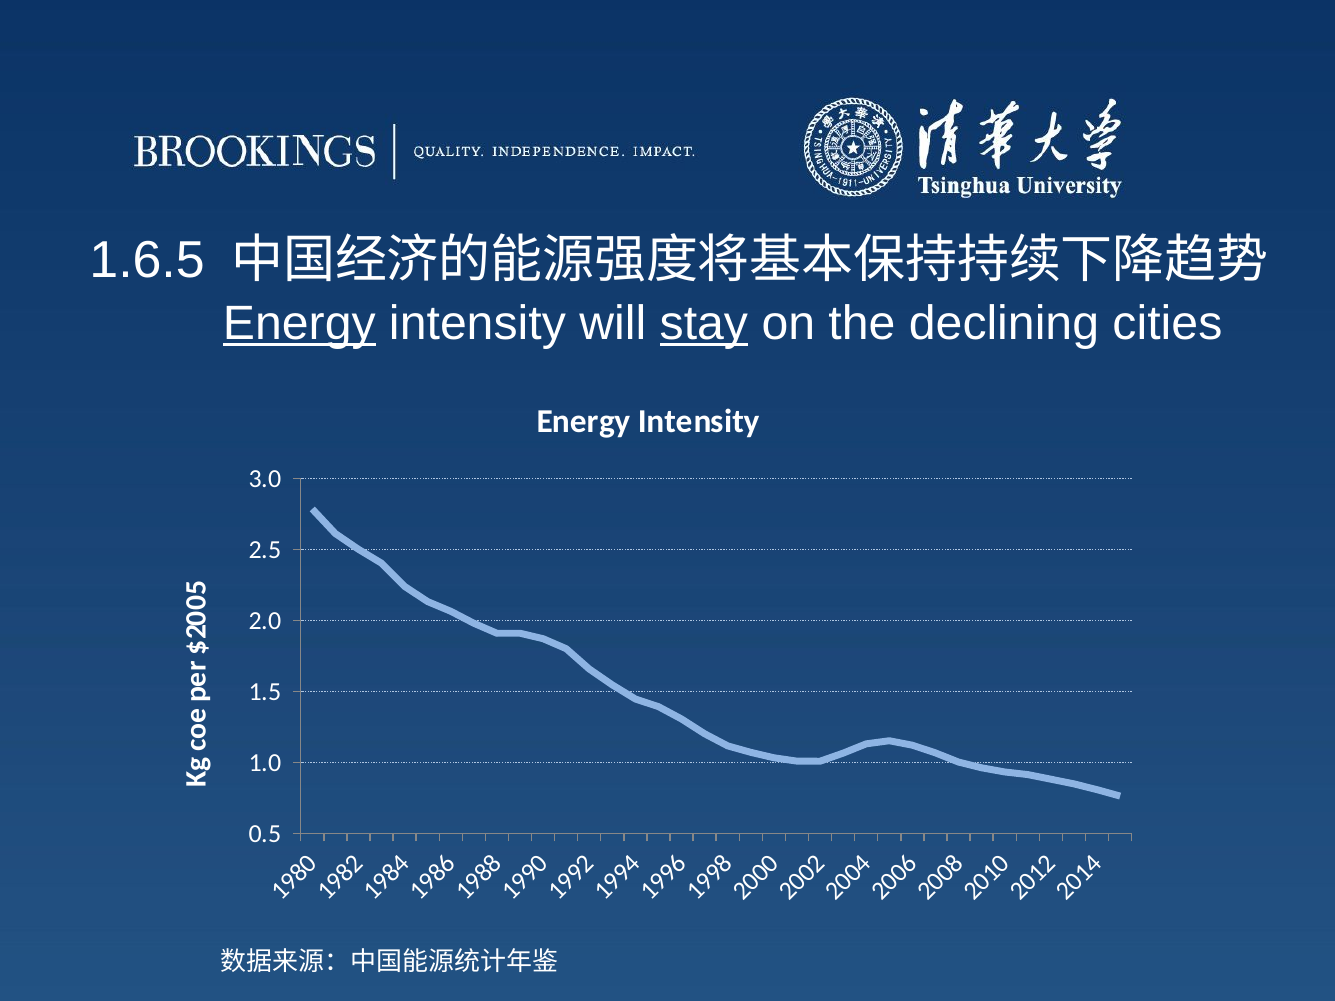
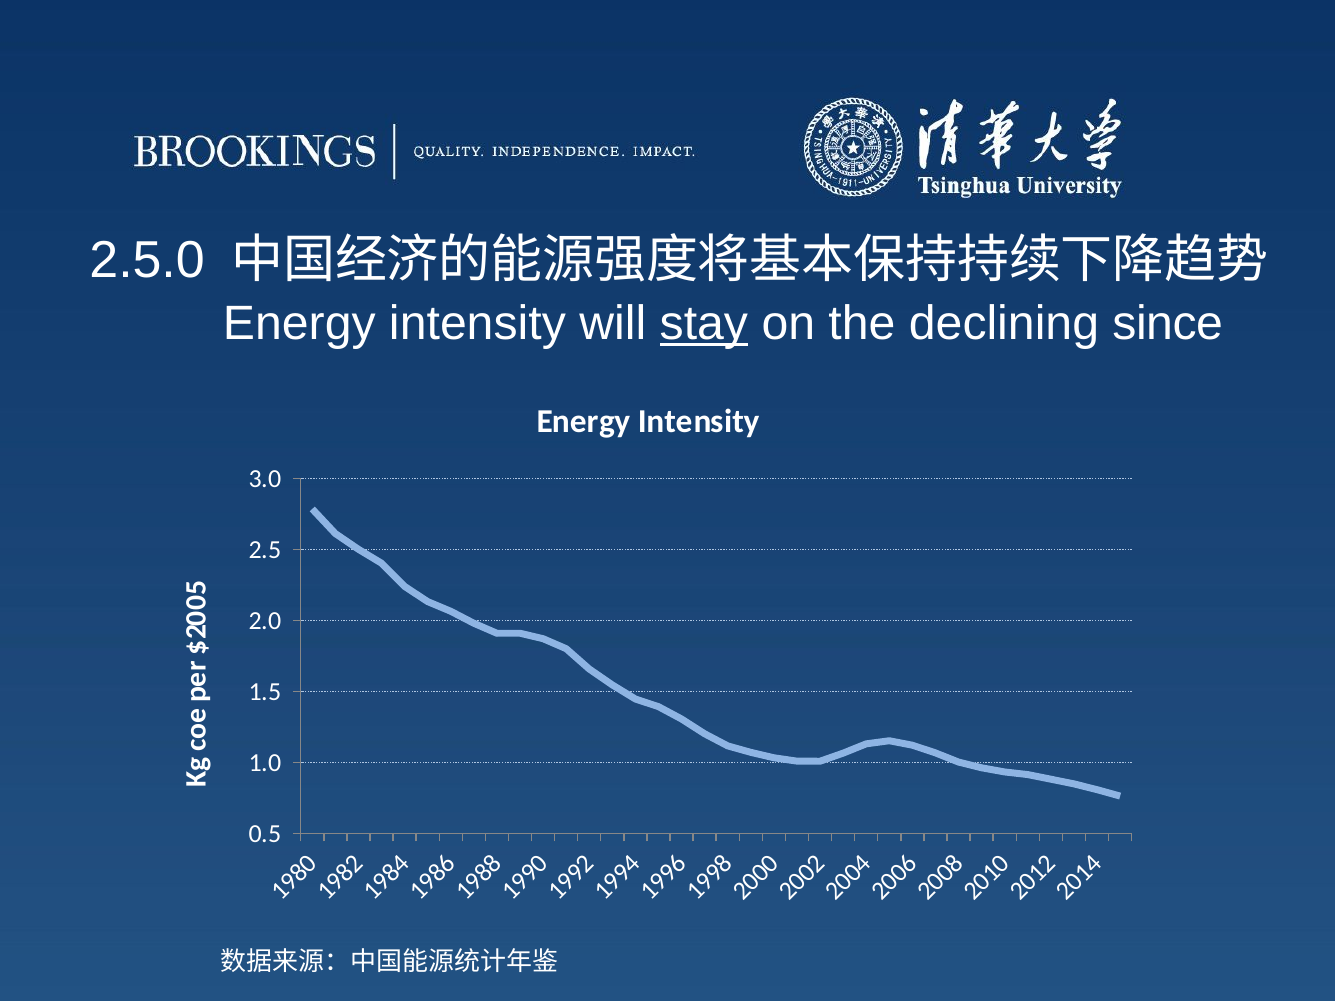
1.6.5: 1.6.5 -> 2.5.0
Energy at (299, 324) underline: present -> none
cities: cities -> since
